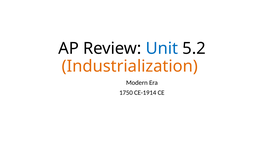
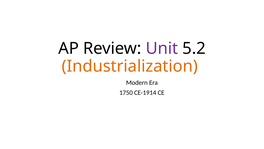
Unit colour: blue -> purple
